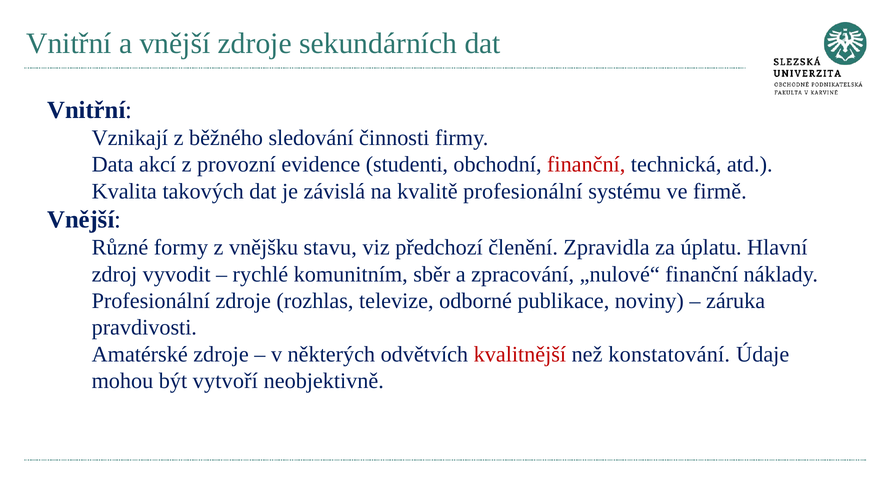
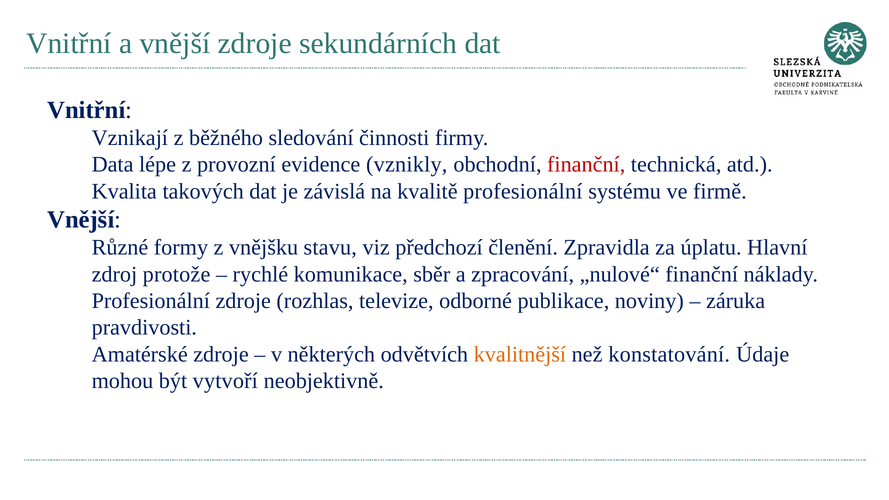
akcí: akcí -> lépe
studenti: studenti -> vznikly
vyvodit: vyvodit -> protože
komunitním: komunitním -> komunikace
kvalitnější colour: red -> orange
